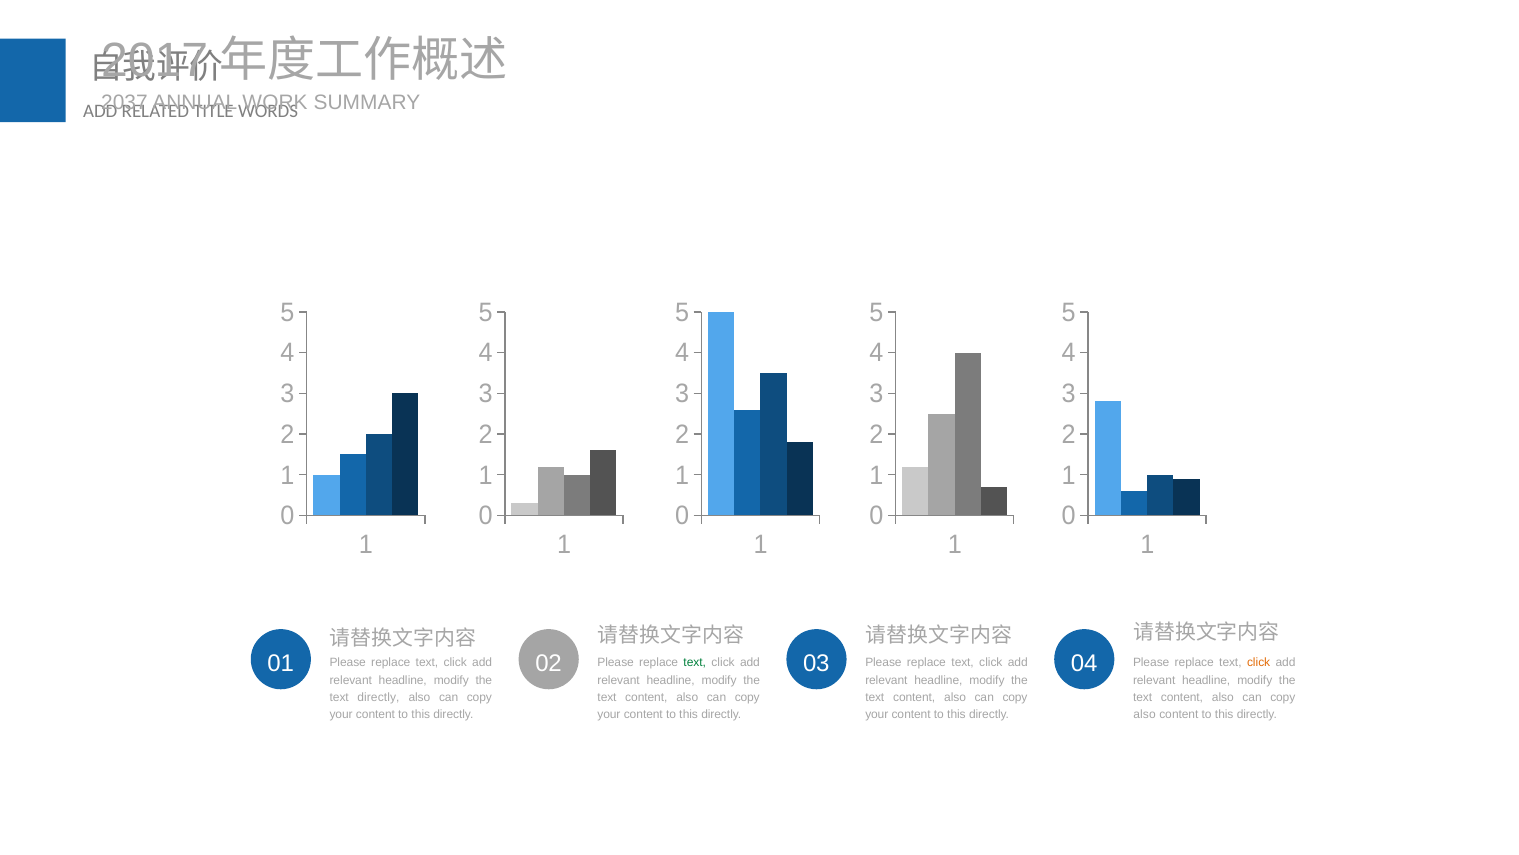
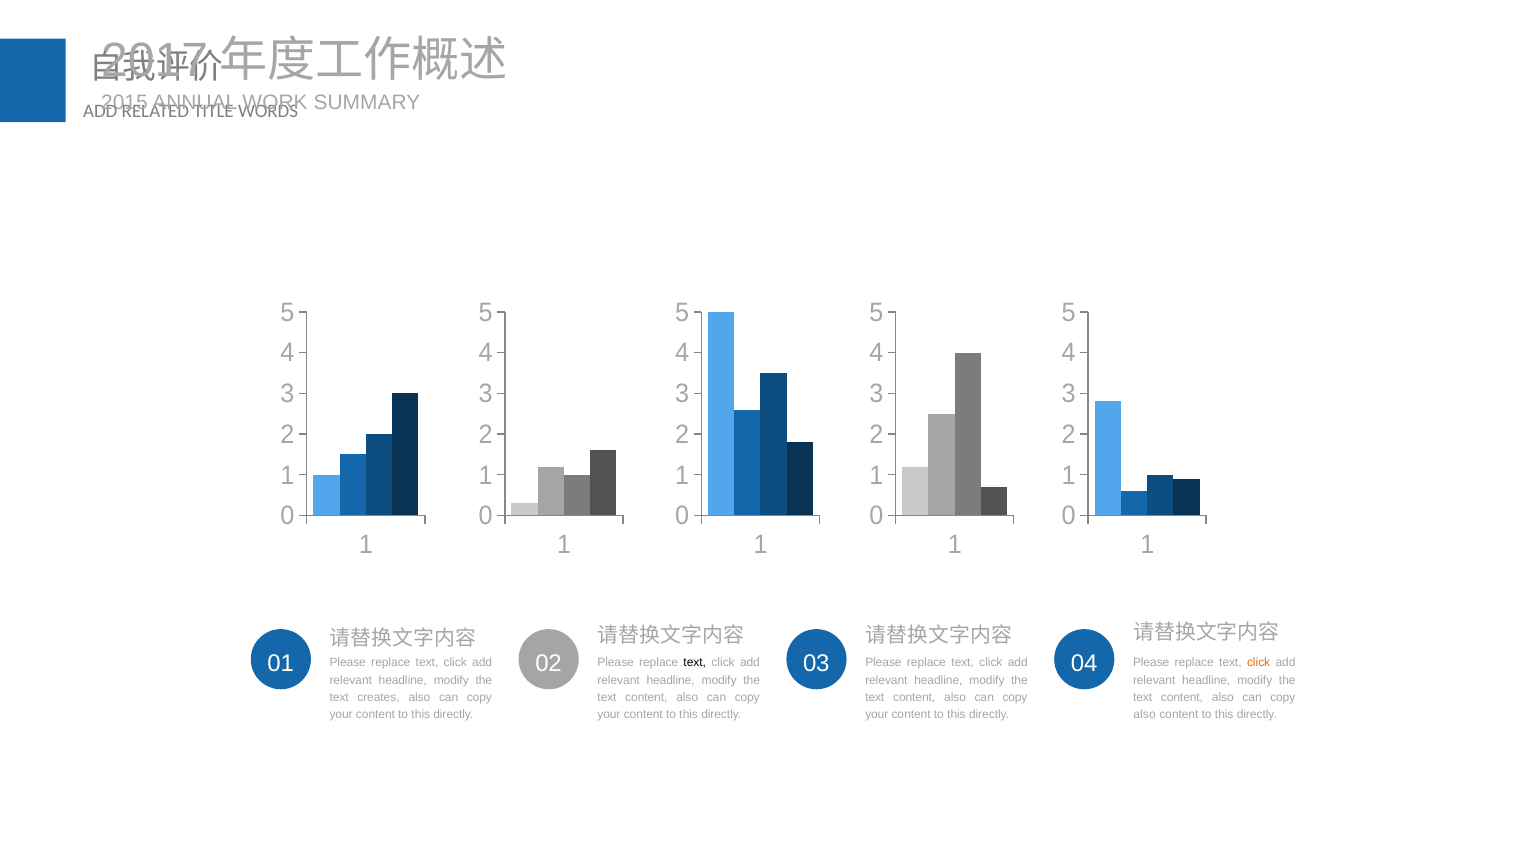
2037: 2037 -> 2015
text at (695, 663) colour: green -> black
text directly: directly -> creates
